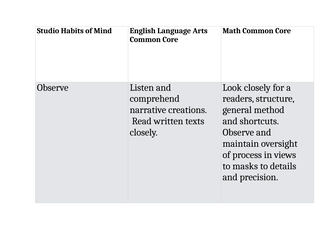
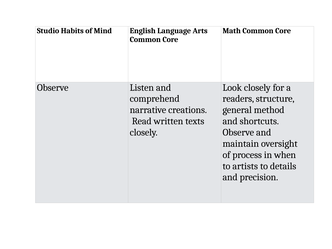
views: views -> when
masks: masks -> artists
